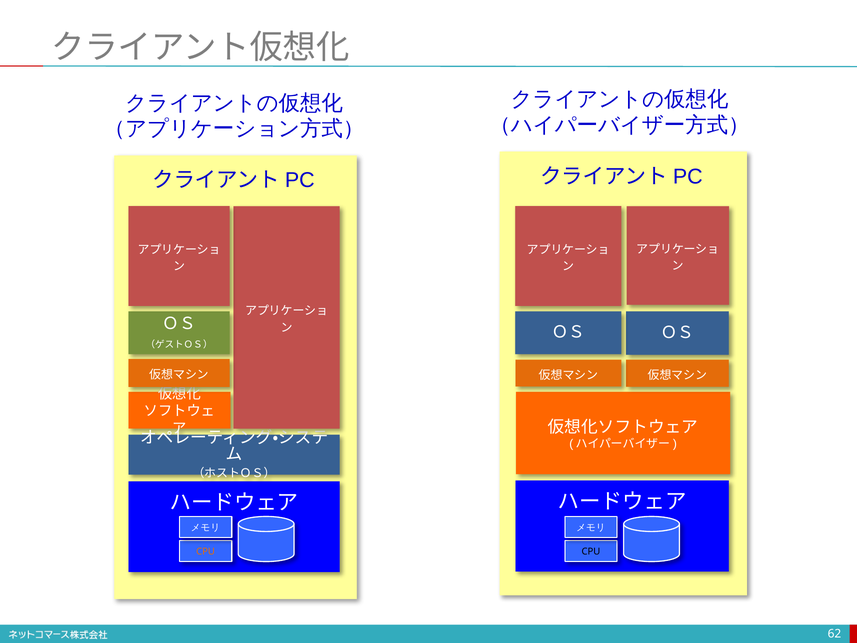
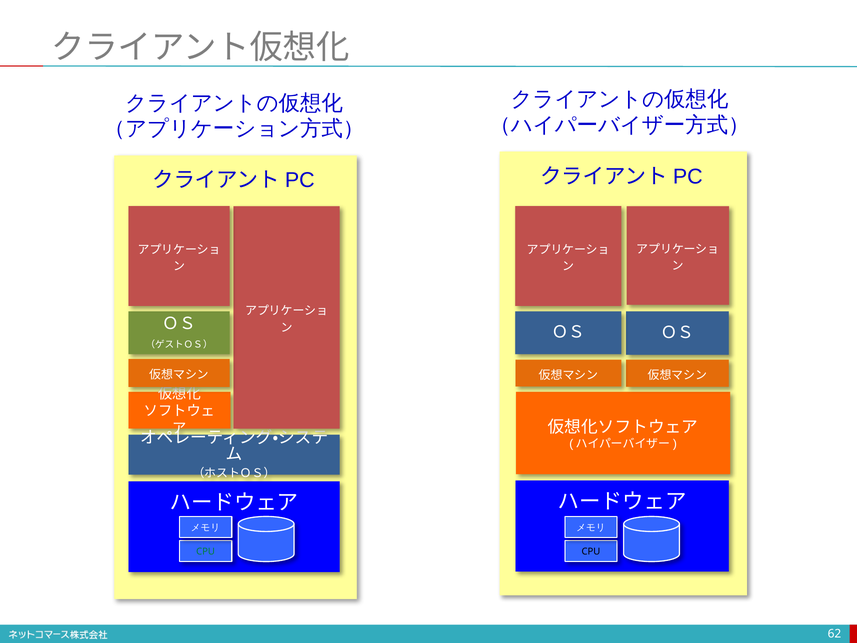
CPU at (206, 551) colour: orange -> green
